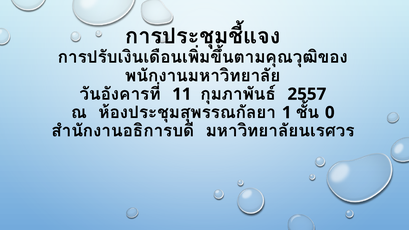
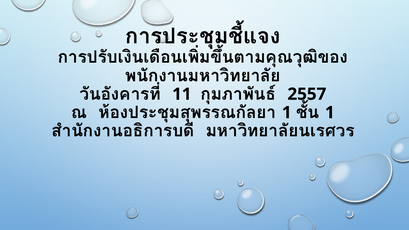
0 at (330, 113): 0 -> 1
